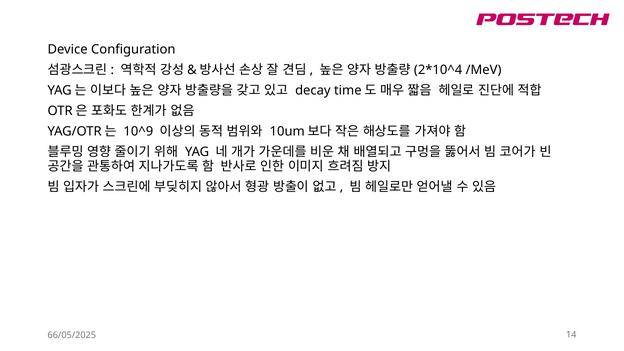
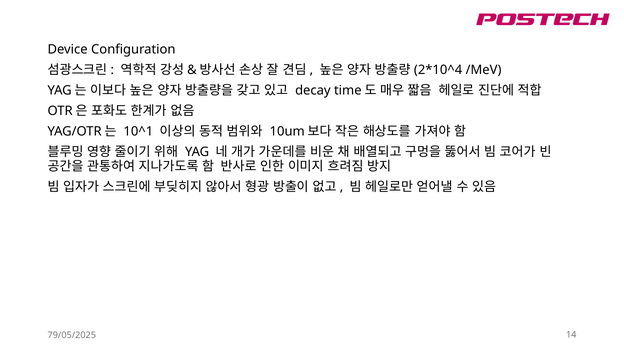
10^9: 10^9 -> 10^1
66/05/2025: 66/05/2025 -> 79/05/2025
